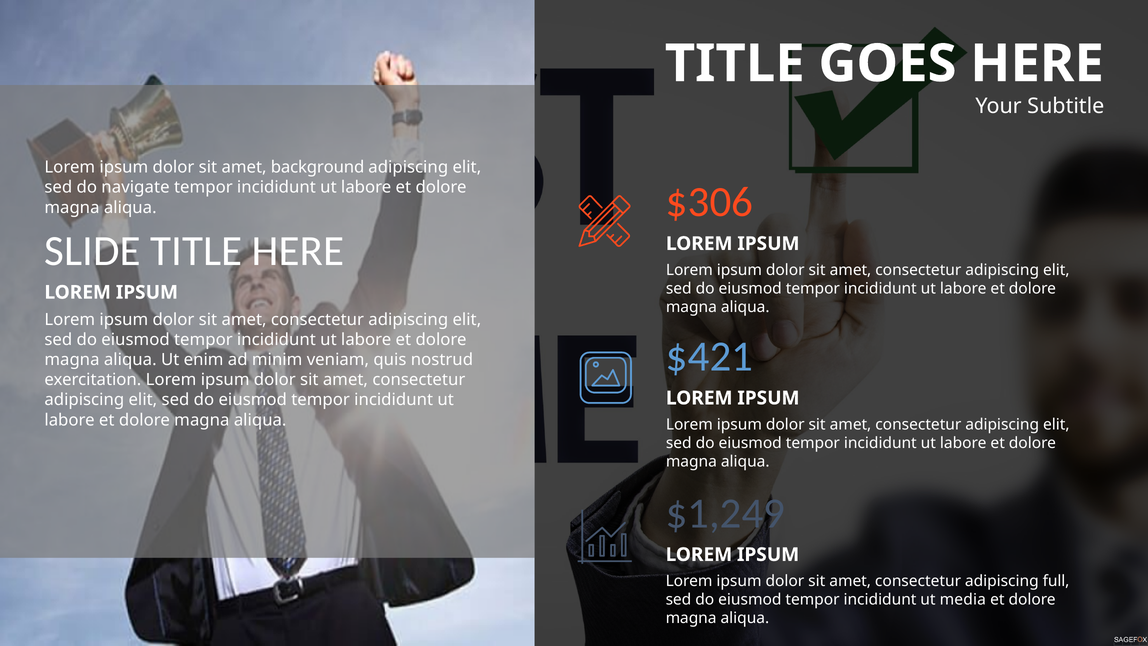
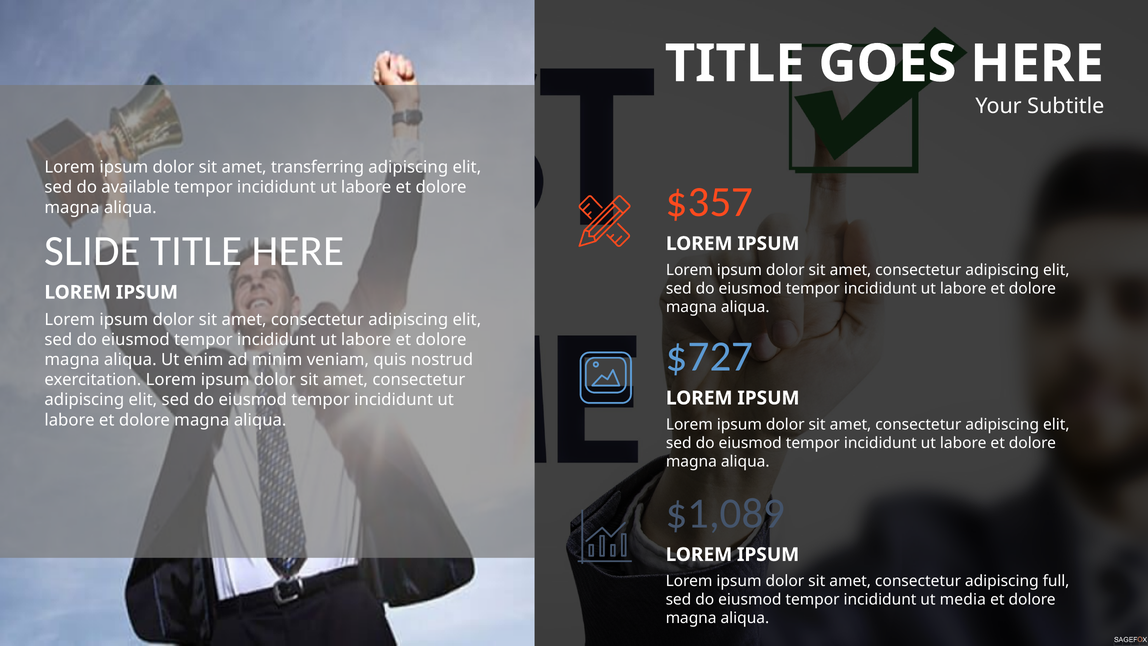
background: background -> transferring
navigate: navigate -> available
$306: $306 -> $357
$421: $421 -> $727
$1,249: $1,249 -> $1,089
